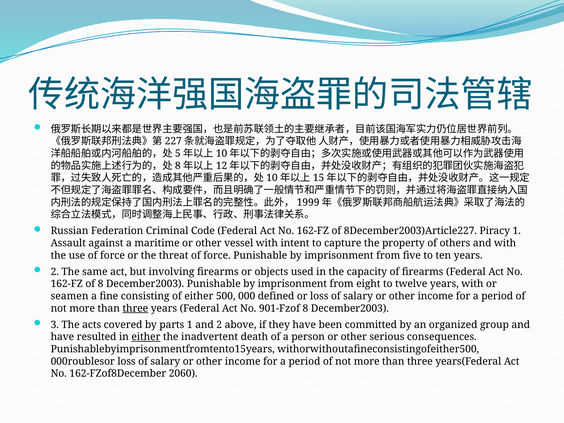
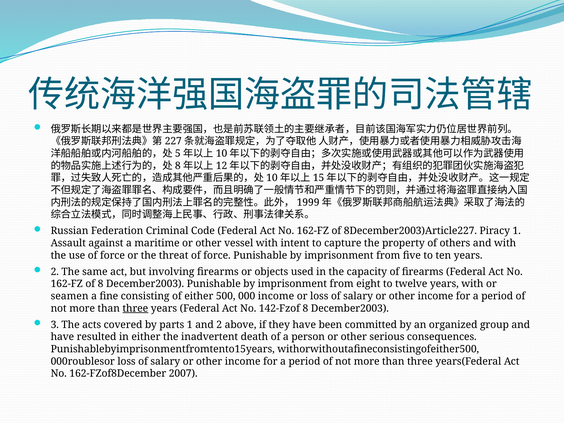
000 defined: defined -> income
901-Fzof: 901-Fzof -> 142-Fzof
either at (146, 337) underline: present -> none
2060: 2060 -> 2007
